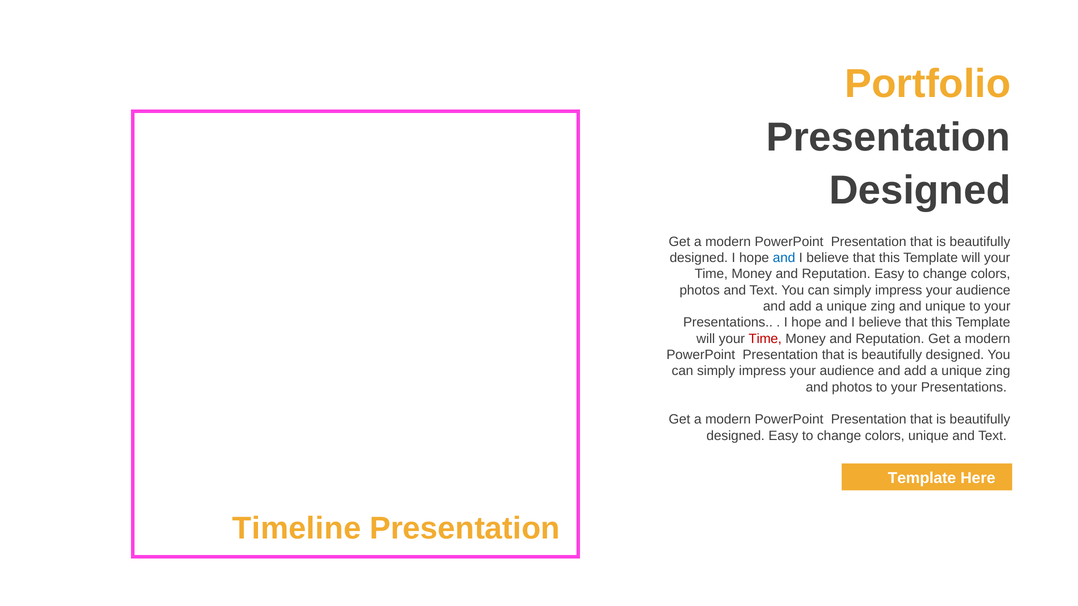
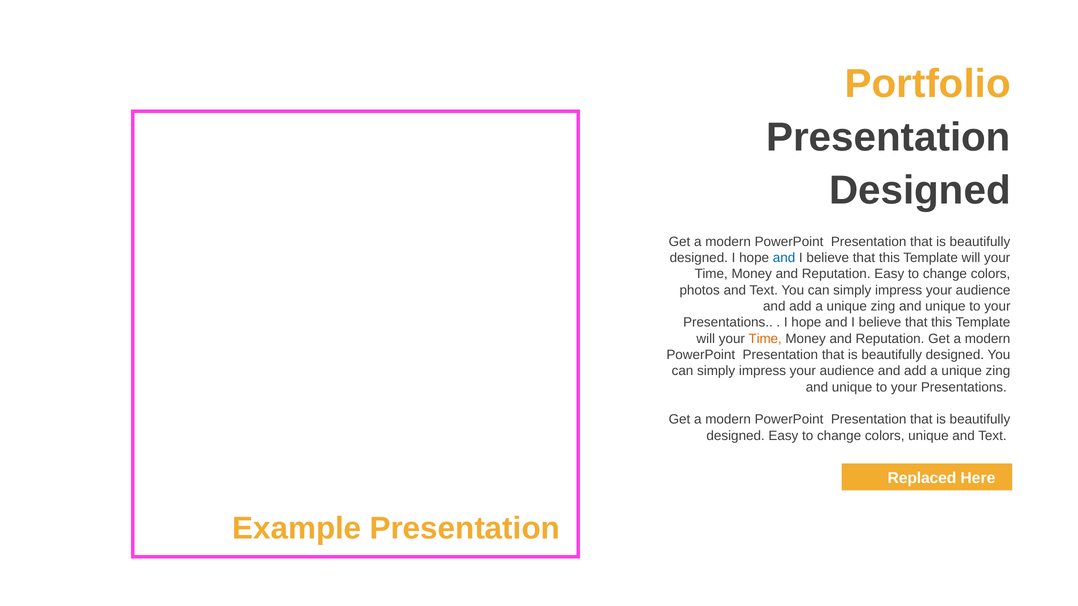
Time at (765, 339) colour: red -> orange
photos at (852, 387): photos -> unique
Template at (922, 478): Template -> Replaced
Timeline: Timeline -> Example
